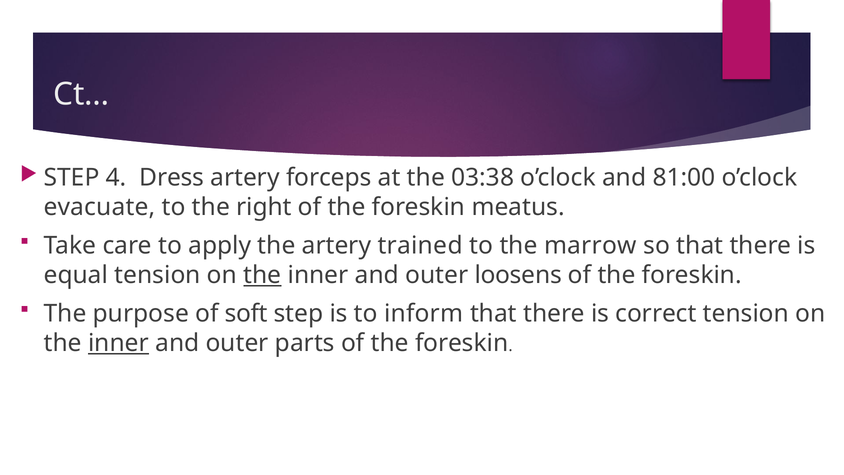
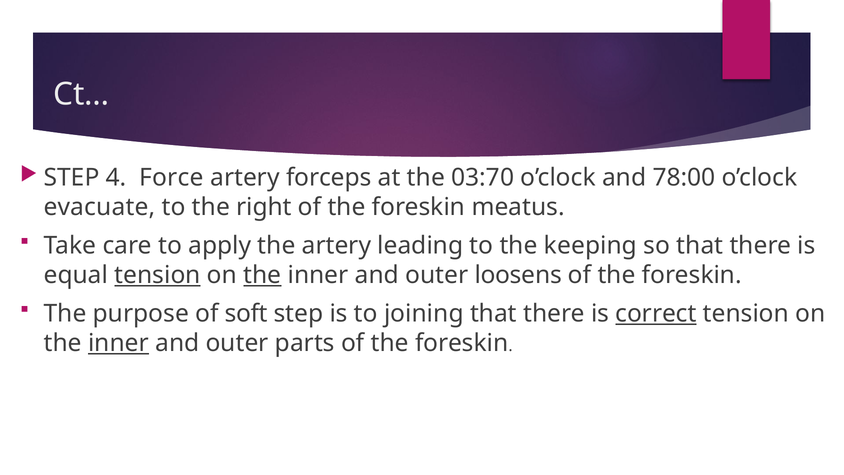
Dress: Dress -> Force
03:38: 03:38 -> 03:70
81:00: 81:00 -> 78:00
trained: trained -> leading
marrow: marrow -> keeping
tension at (158, 275) underline: none -> present
inform: inform -> joining
correct underline: none -> present
